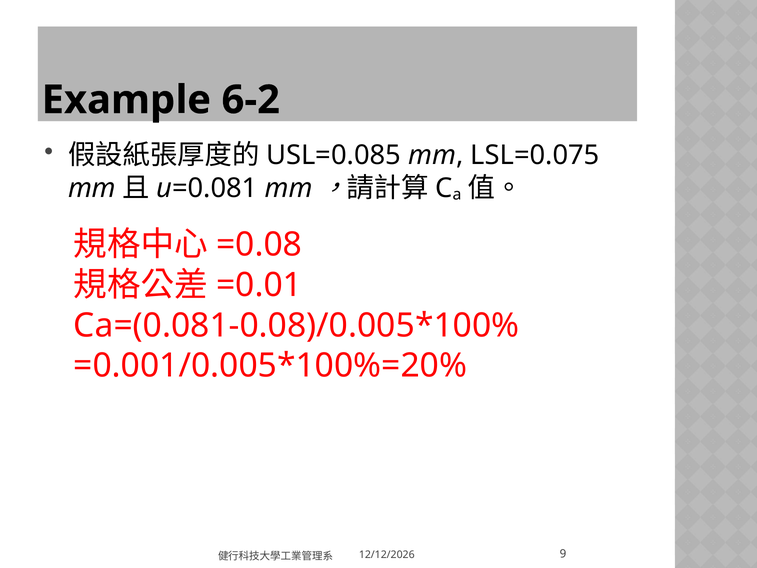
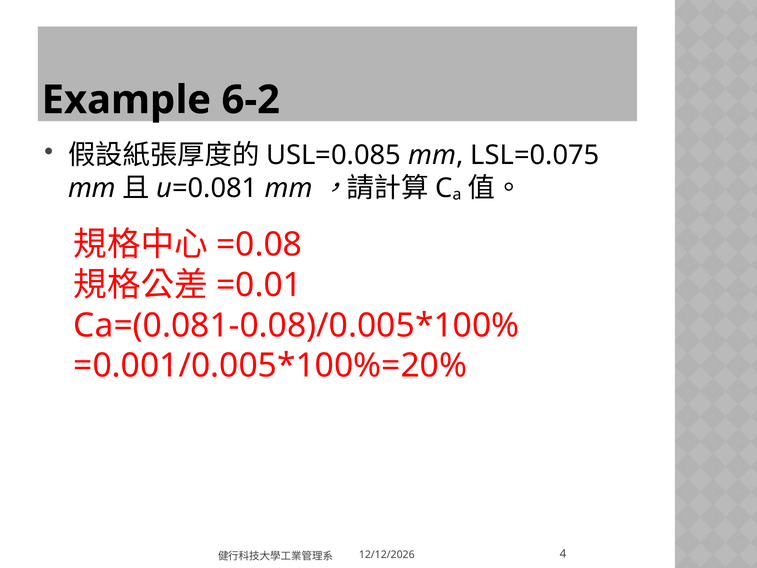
9: 9 -> 4
